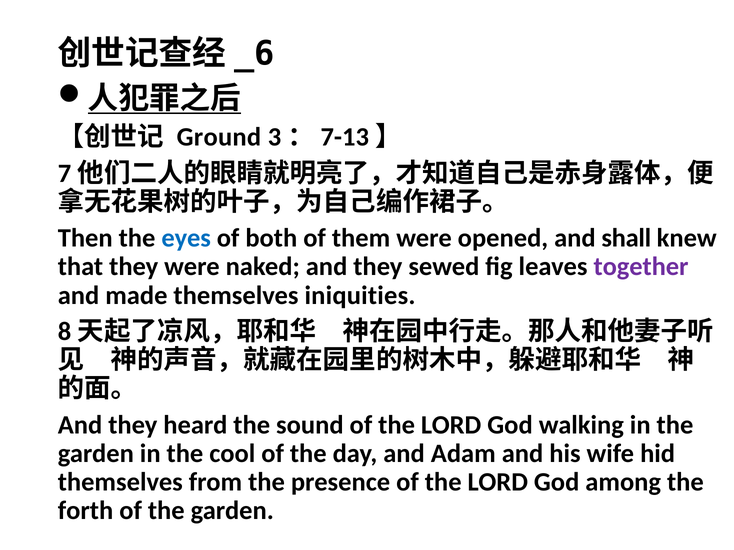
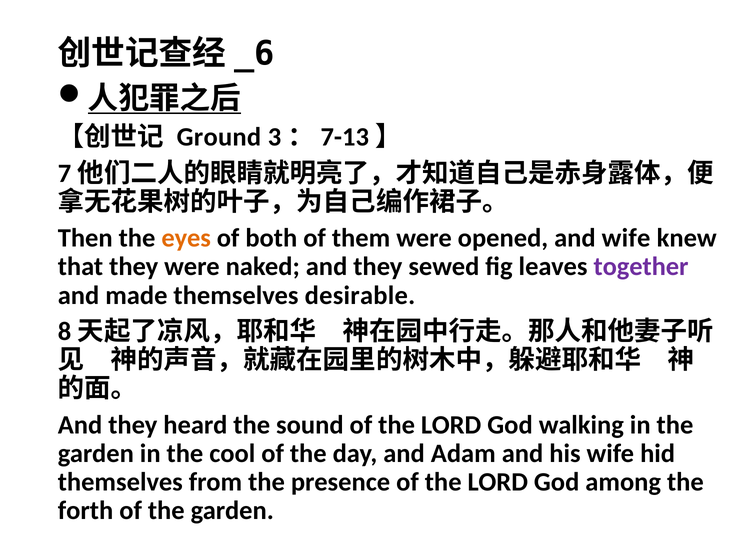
eyes colour: blue -> orange
and shall: shall -> wife
iniquities: iniquities -> desirable
